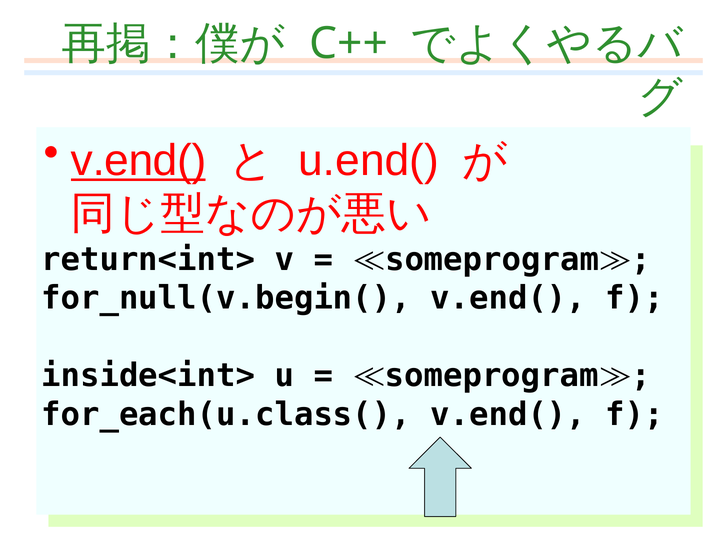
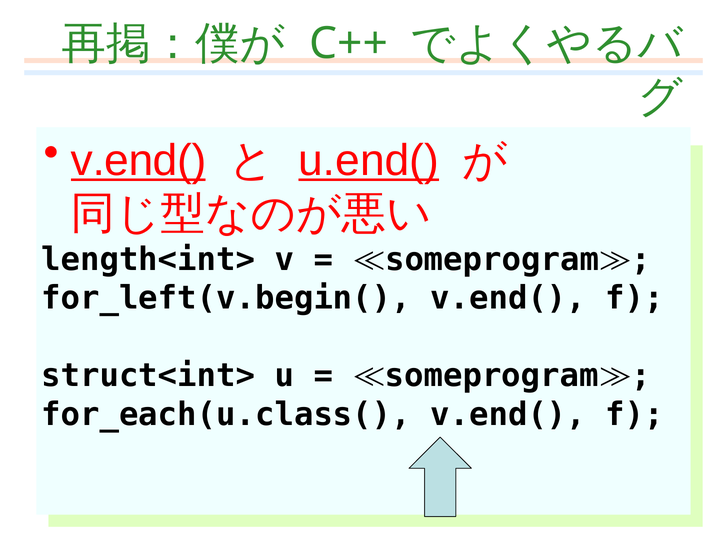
u.end( underline: none -> present
return<int>: return<int> -> length<int>
for_null(v.begin(: for_null(v.begin( -> for_left(v.begin(
inside<int>: inside<int> -> struct<int>
